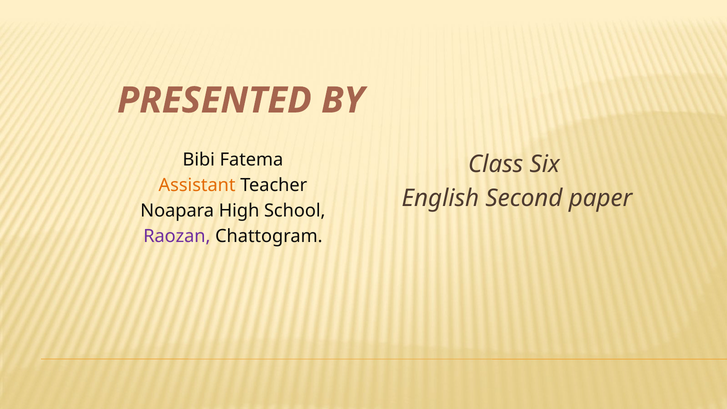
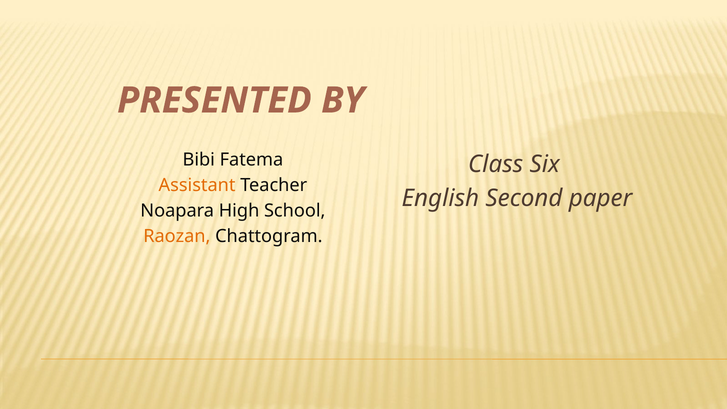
Raozan colour: purple -> orange
